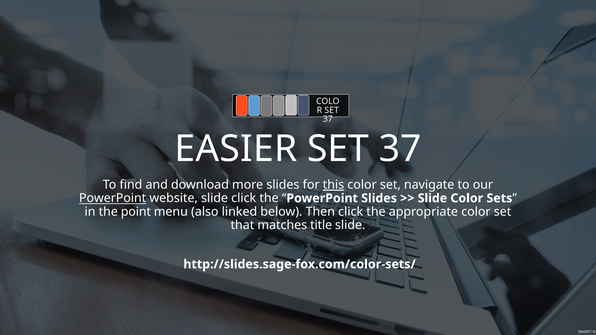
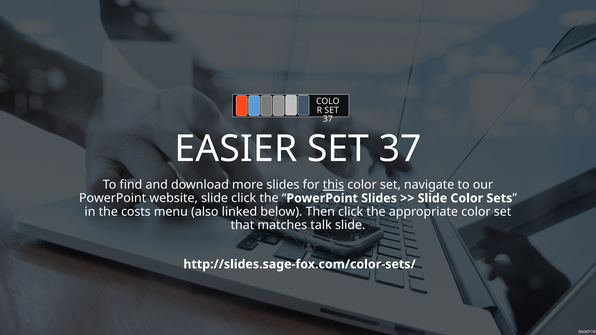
PowerPoint at (113, 198) underline: present -> none
point: point -> costs
title: title -> talk
